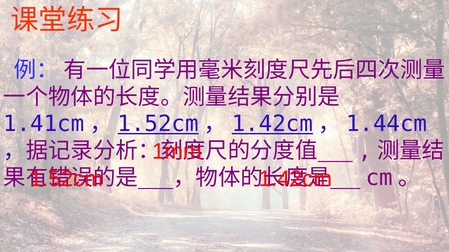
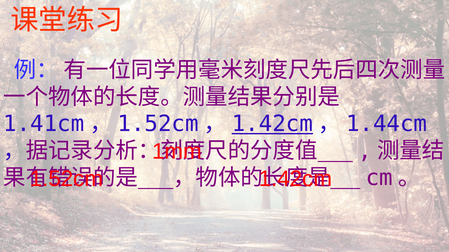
1.52cm at (158, 124) underline: present -> none
